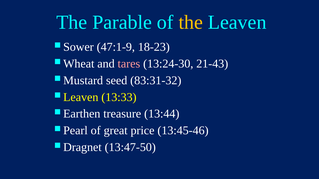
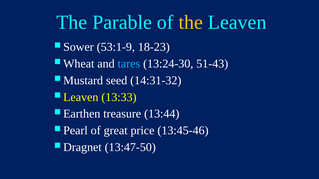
47:1-9: 47:1-9 -> 53:1-9
tares colour: pink -> light blue
21-43: 21-43 -> 51-43
83:31-32: 83:31-32 -> 14:31-32
